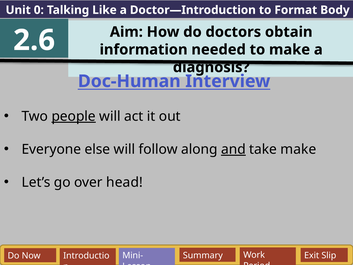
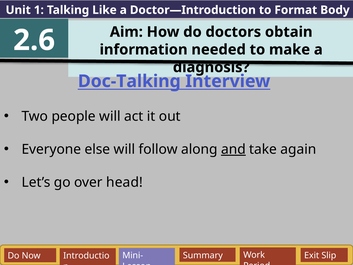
0: 0 -> 1
Doc-Human: Doc-Human -> Doc-Talking
people underline: present -> none
take make: make -> again
